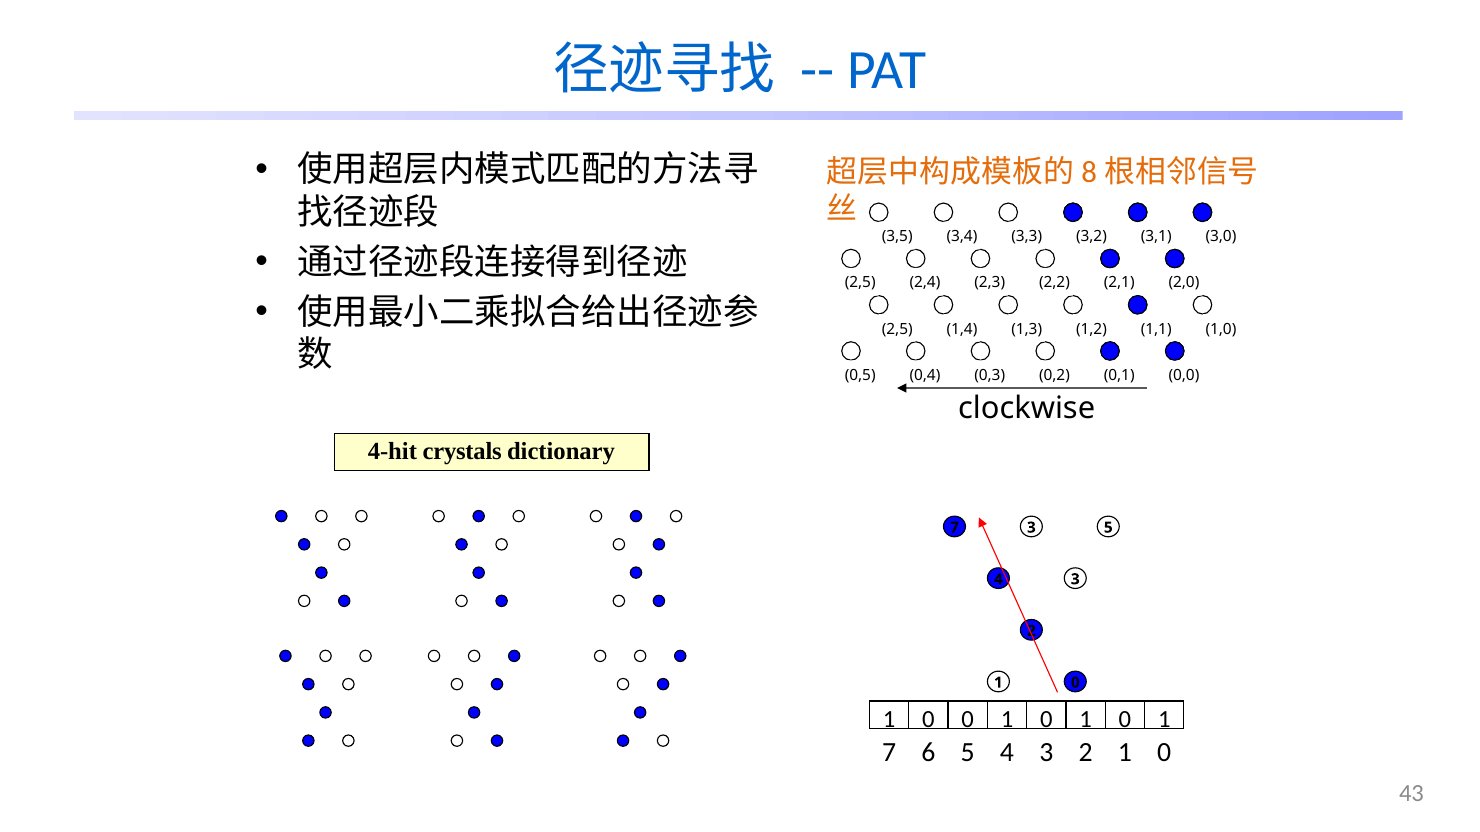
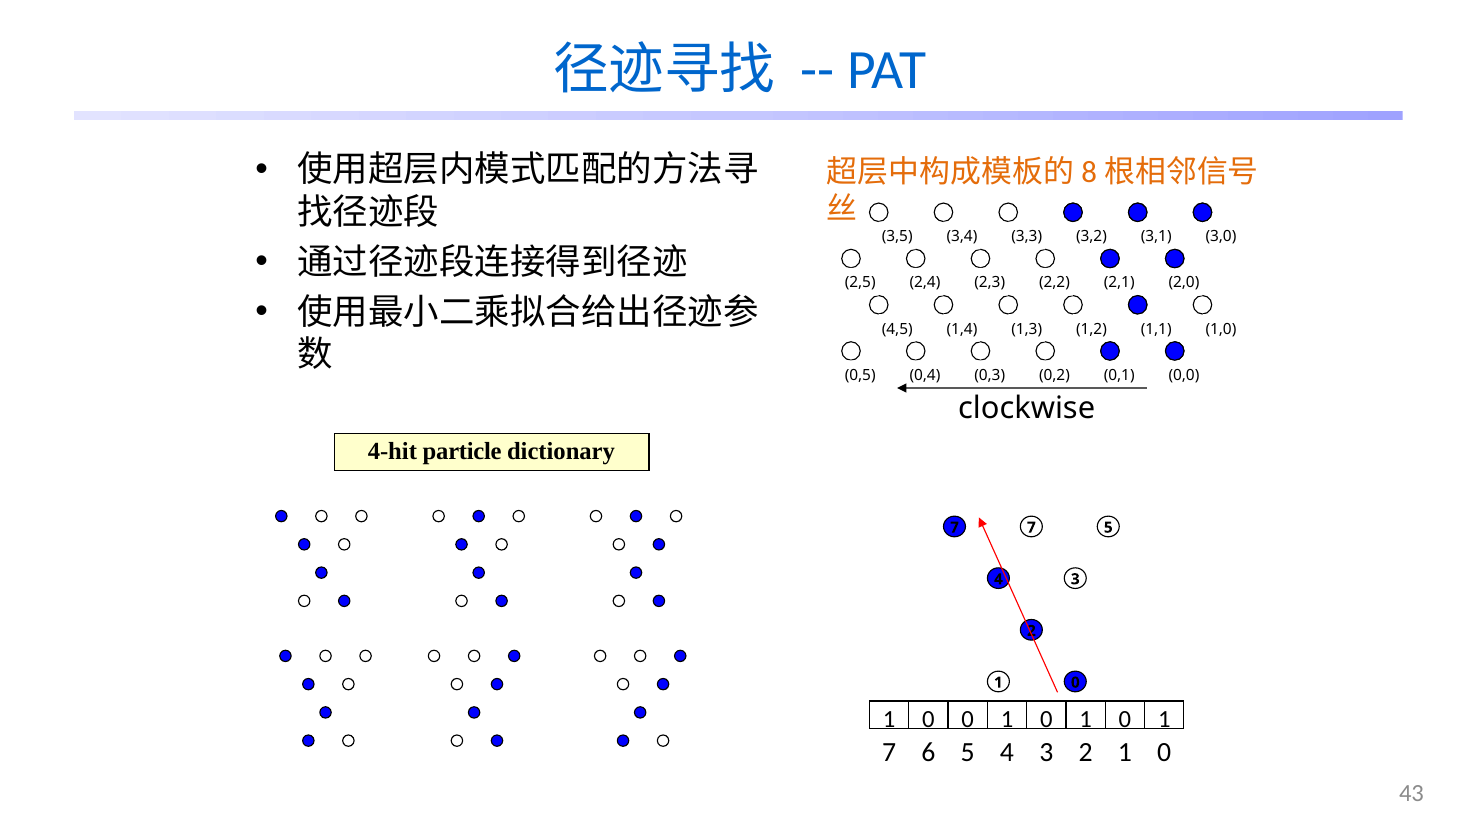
2,5 at (897, 329): 2,5 -> 4,5
crystals: crystals -> particle
7 3: 3 -> 7
